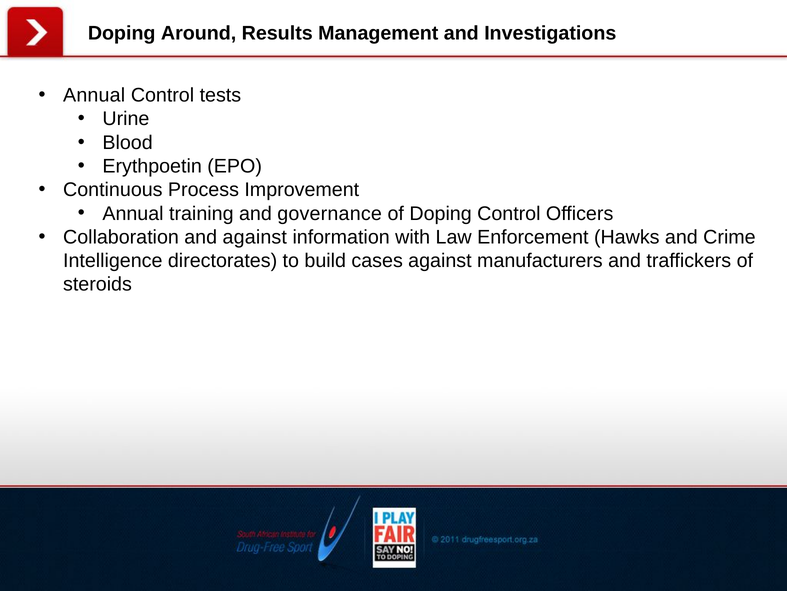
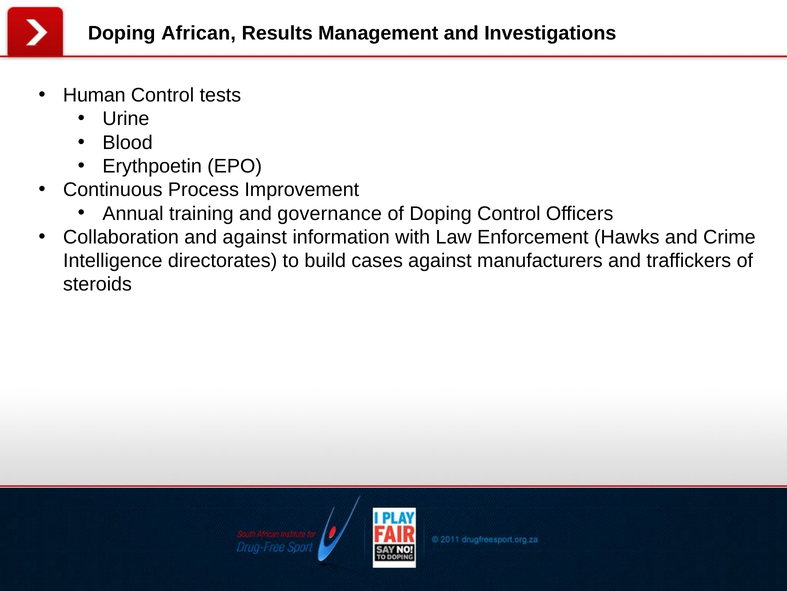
Around: Around -> African
Annual at (94, 95): Annual -> Human
